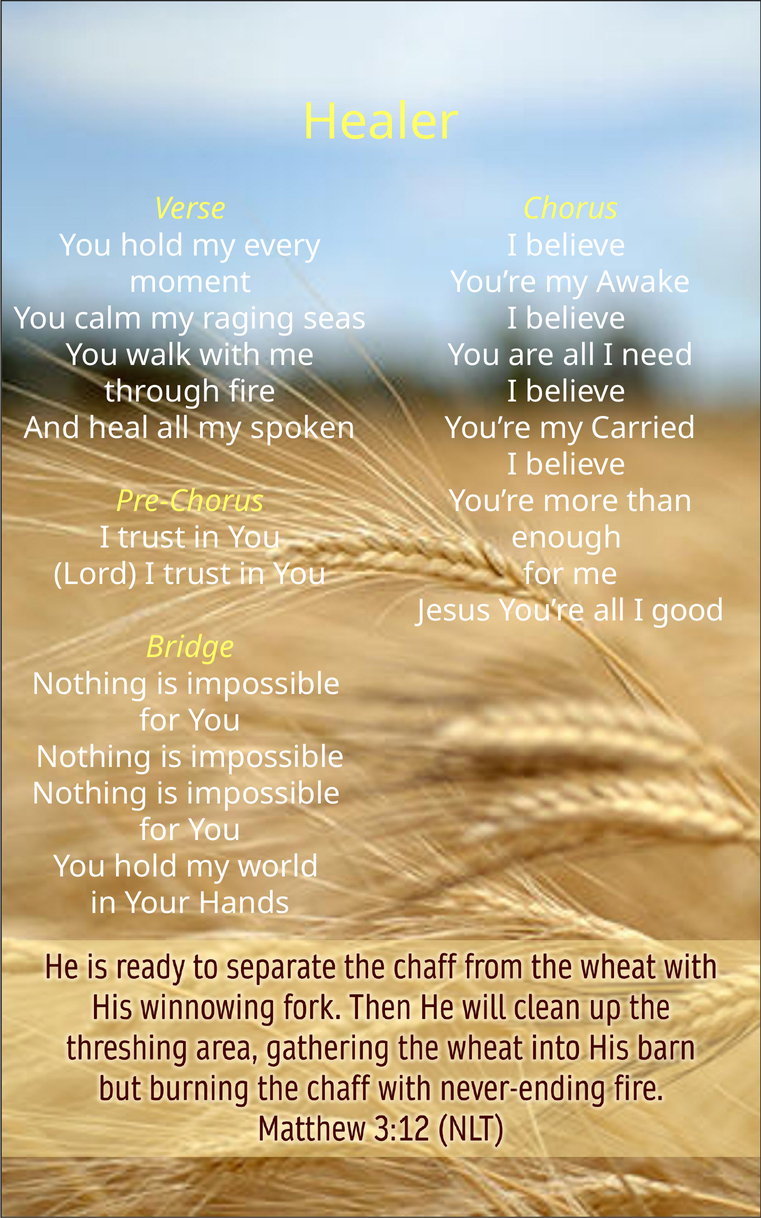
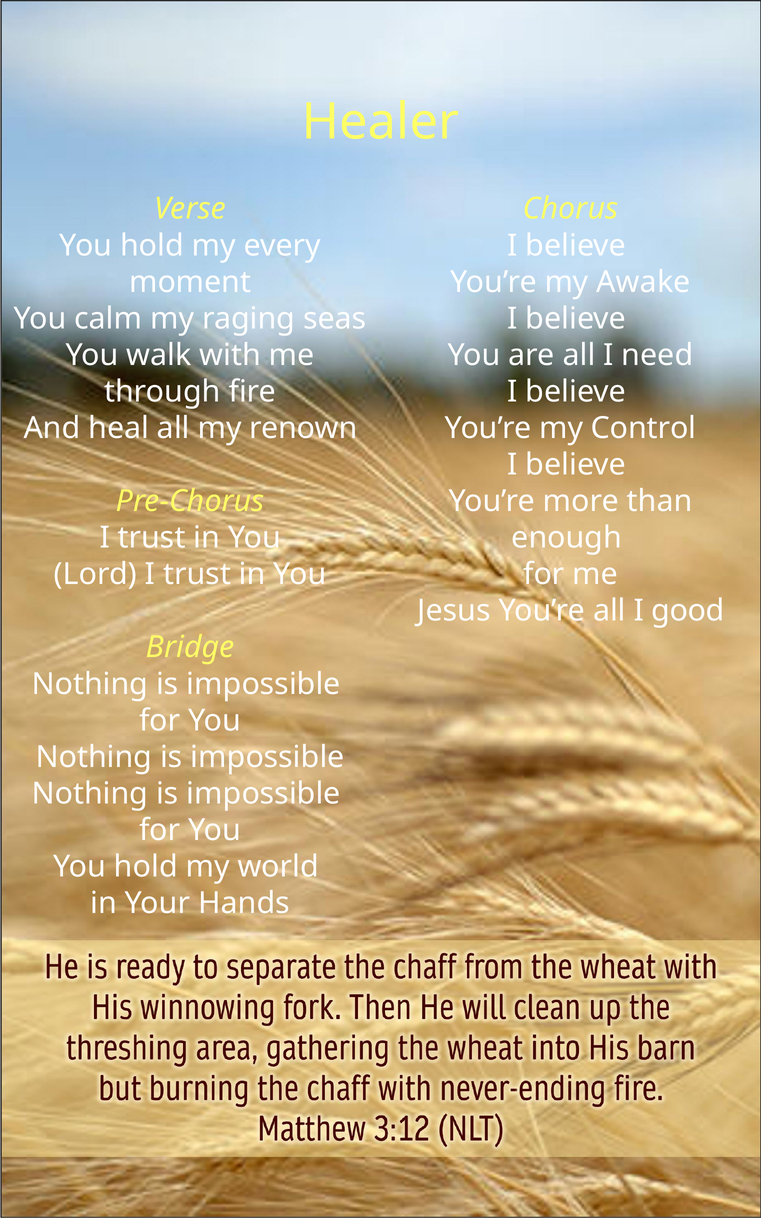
spoken: spoken -> renown
Carried: Carried -> Control
